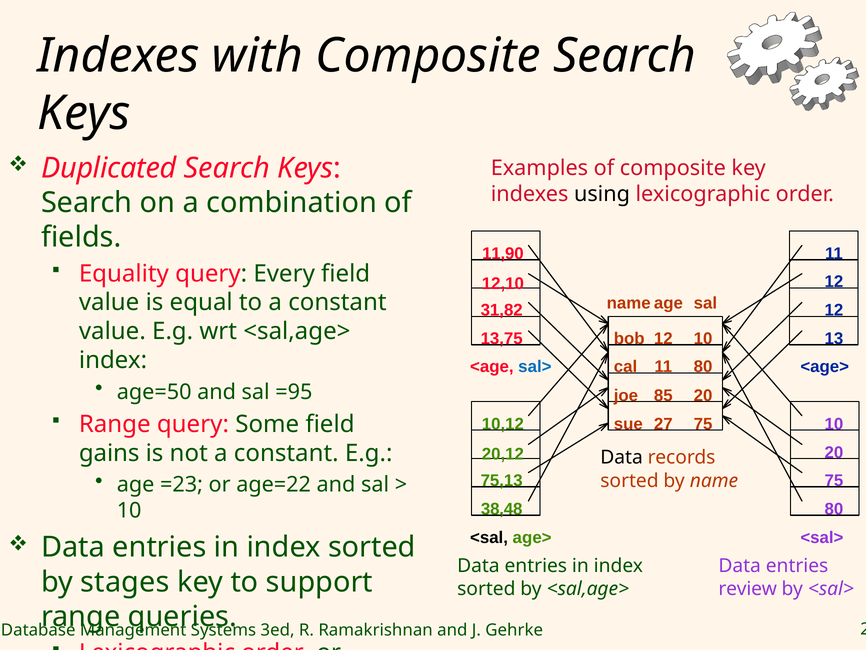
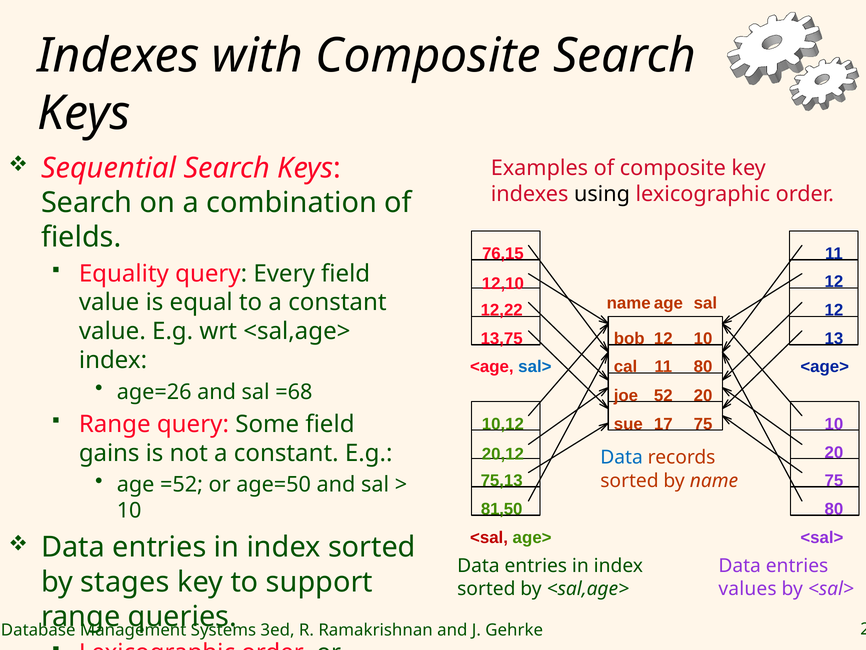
Duplicated: Duplicated -> Sequential
11,90: 11,90 -> 76,15
31,82: 31,82 -> 12,22
age=50: age=50 -> age=26
=95: =95 -> =68
85: 85 -> 52
27: 27 -> 17
Data at (622, 457) colour: black -> blue
=23: =23 -> =52
age=22: age=22 -> age=50
38,48: 38,48 -> 81,50
<sal colour: black -> red
review: review -> values
